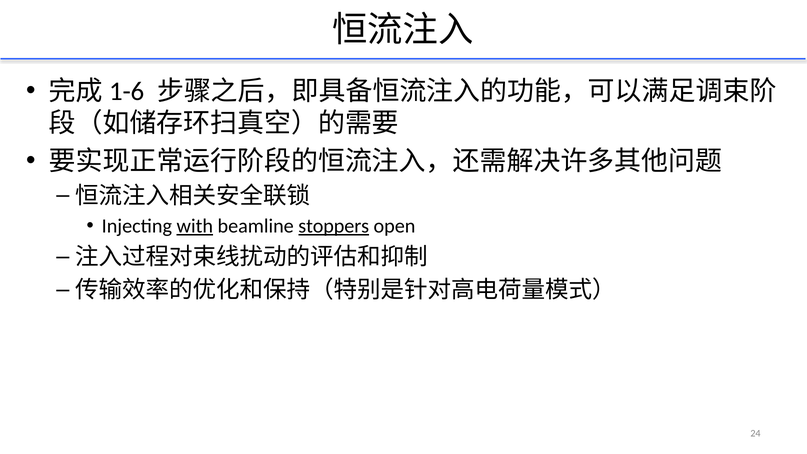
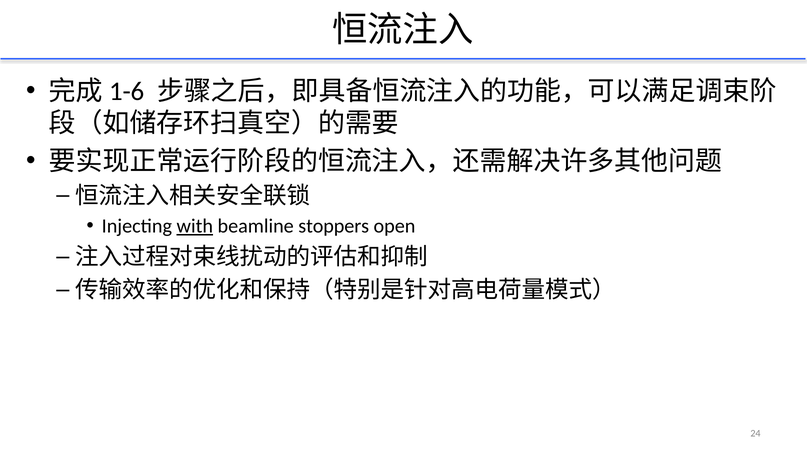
stoppers underline: present -> none
